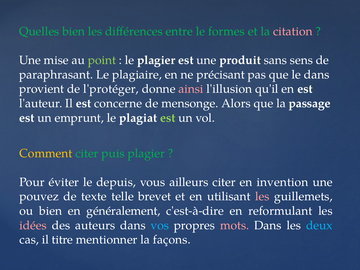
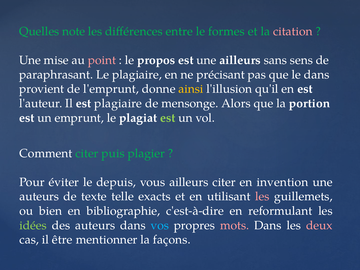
Quelles bien: bien -> note
point colour: light green -> pink
le plagier: plagier -> propos
une produit: produit -> ailleurs
l'protéger: l'protéger -> l'emprunt
ainsi colour: pink -> yellow
est concerne: concerne -> plagiaire
passage: passage -> portion
Comment colour: yellow -> white
pouvez at (39, 197): pouvez -> auteurs
brevet: brevet -> exacts
généralement: généralement -> bibliographie
idées colour: pink -> light green
deux colour: light blue -> pink
titre: titre -> être
